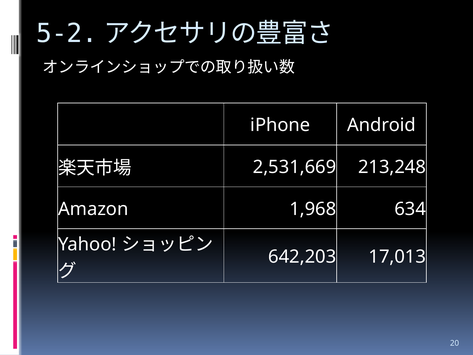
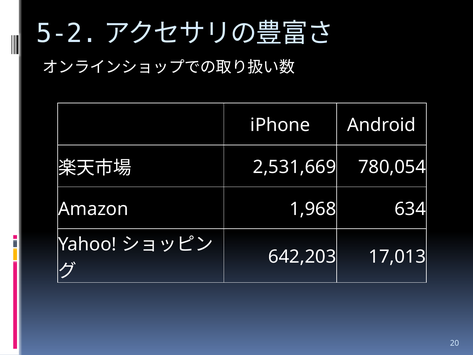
213,248: 213,248 -> 780,054
